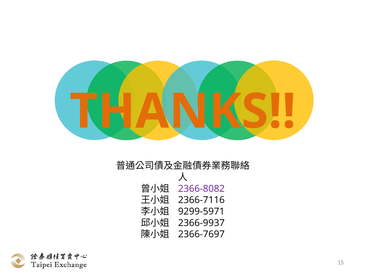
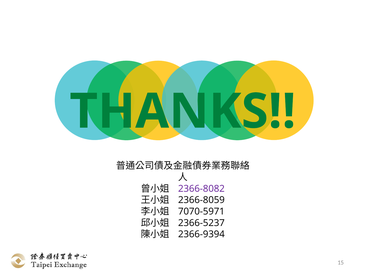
THANKS colour: orange -> green
2366-7116: 2366-7116 -> 2366-8059
9299-5971: 9299-5971 -> 7070-5971
2366-9937: 2366-9937 -> 2366-5237
2366-7697: 2366-7697 -> 2366-9394
